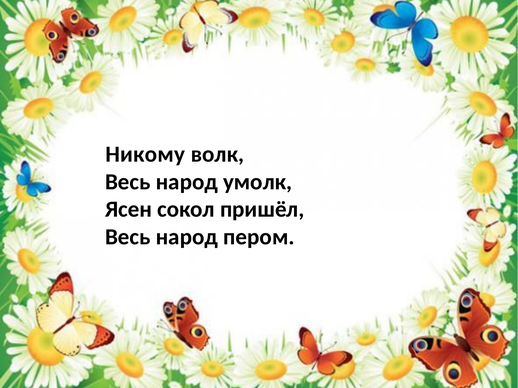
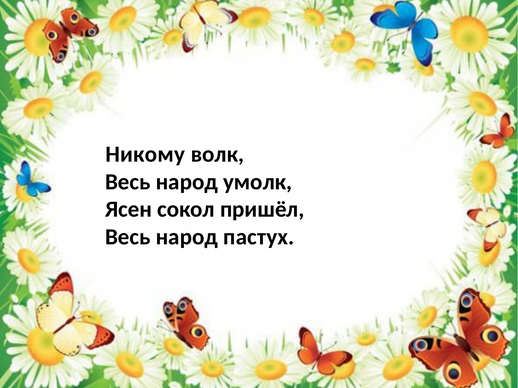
пером: пером -> пастух
